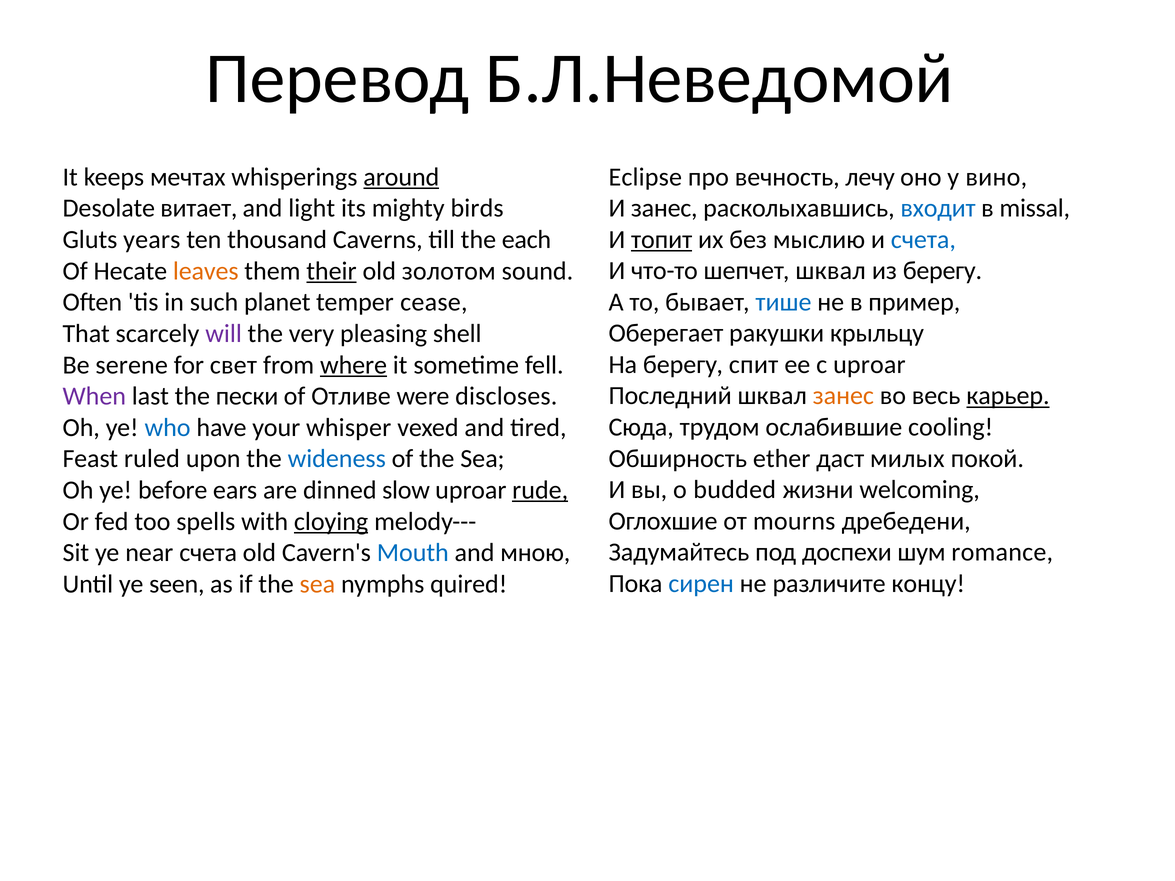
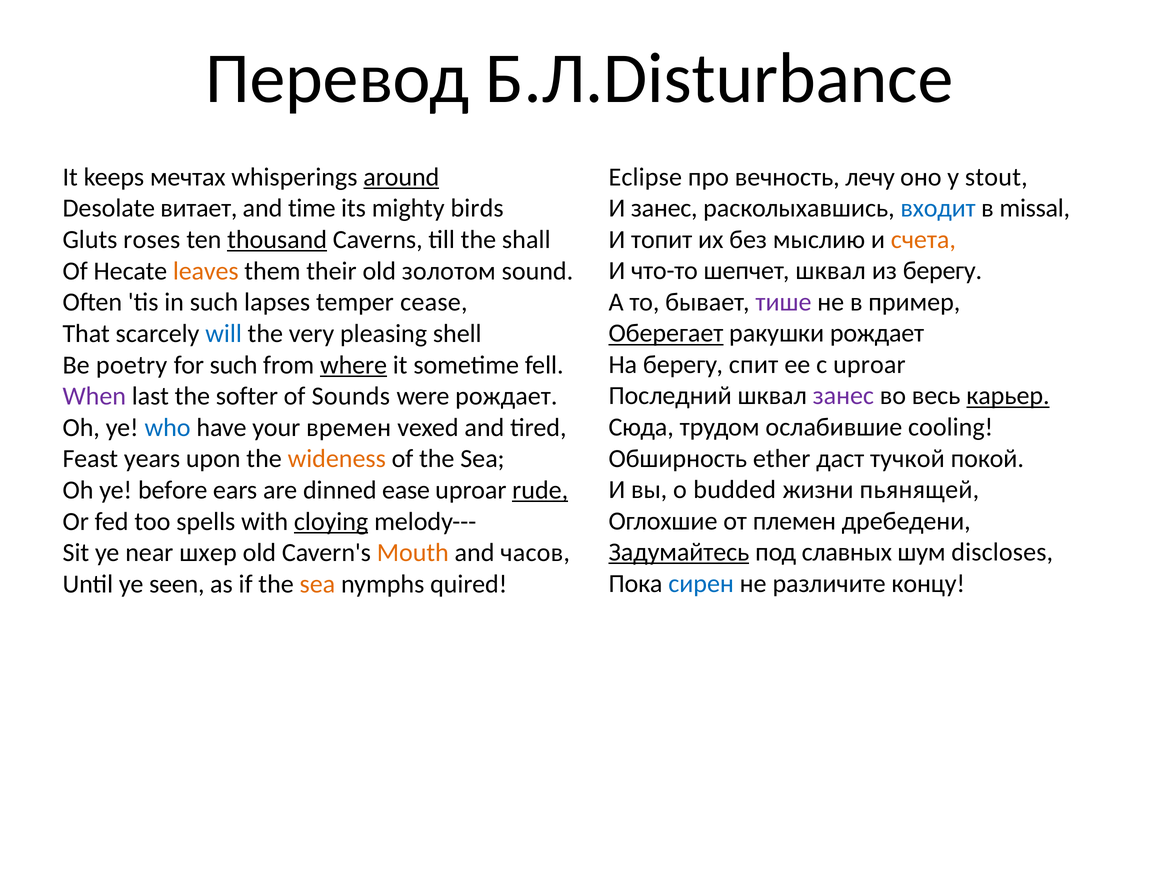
Б.Л.Неведомой: Б.Л.Неведомой -> Б.Л.Disturbance
вино: вино -> stout
light: light -> time
топит underline: present -> none
счета at (923, 240) colour: blue -> orange
years: years -> roses
thousand underline: none -> present
each: each -> shall
their underline: present -> none
тише colour: blue -> purple
planet: planet -> lapses
Оберегает underline: none -> present
ракушки крыльцу: крыльцу -> рождает
will colour: purple -> blue
serene: serene -> poetry
for свет: свет -> such
занес at (843, 396) colour: orange -> purple
пески: пески -> softer
Отливе: Отливе -> Sounds
were discloses: discloses -> рождает
whisper: whisper -> времен
милых: милых -> тучкой
ruled: ruled -> years
wideness colour: blue -> orange
welcoming: welcoming -> пьянящей
slow: slow -> ease
mourns: mourns -> племен
Задумайтесь underline: none -> present
доспехи: доспехи -> славных
romance: romance -> discloses
near счета: счета -> шхер
Mouth colour: blue -> orange
мною: мною -> часов
